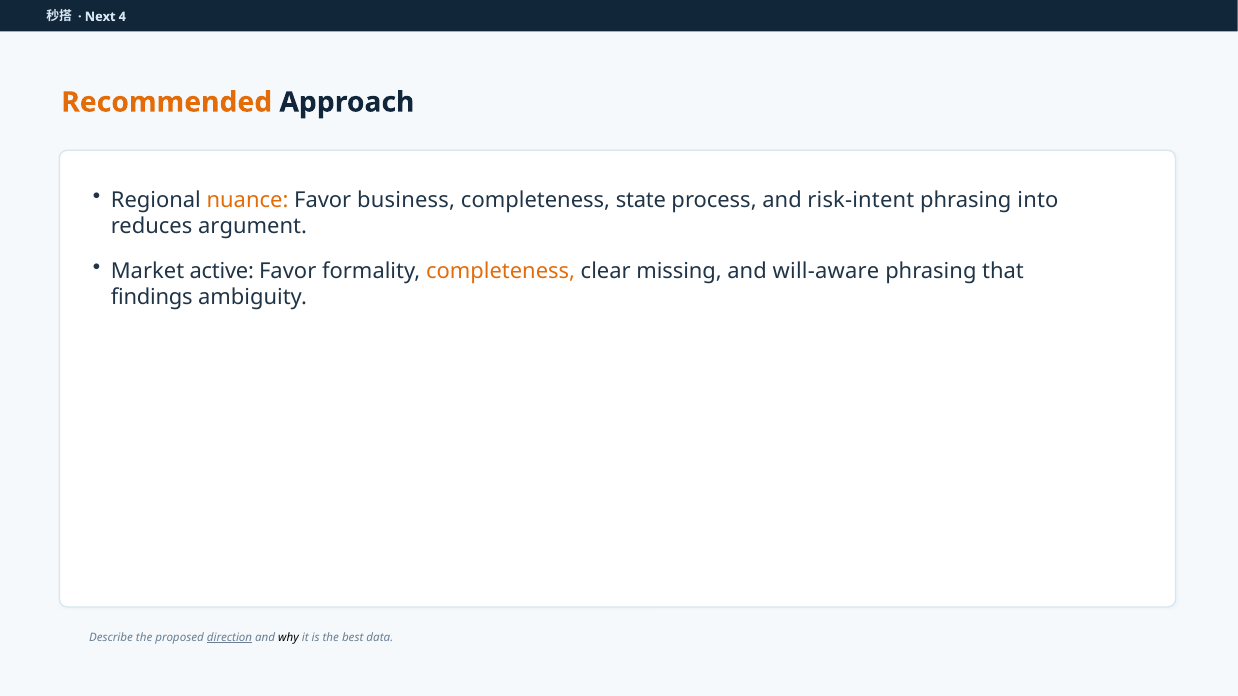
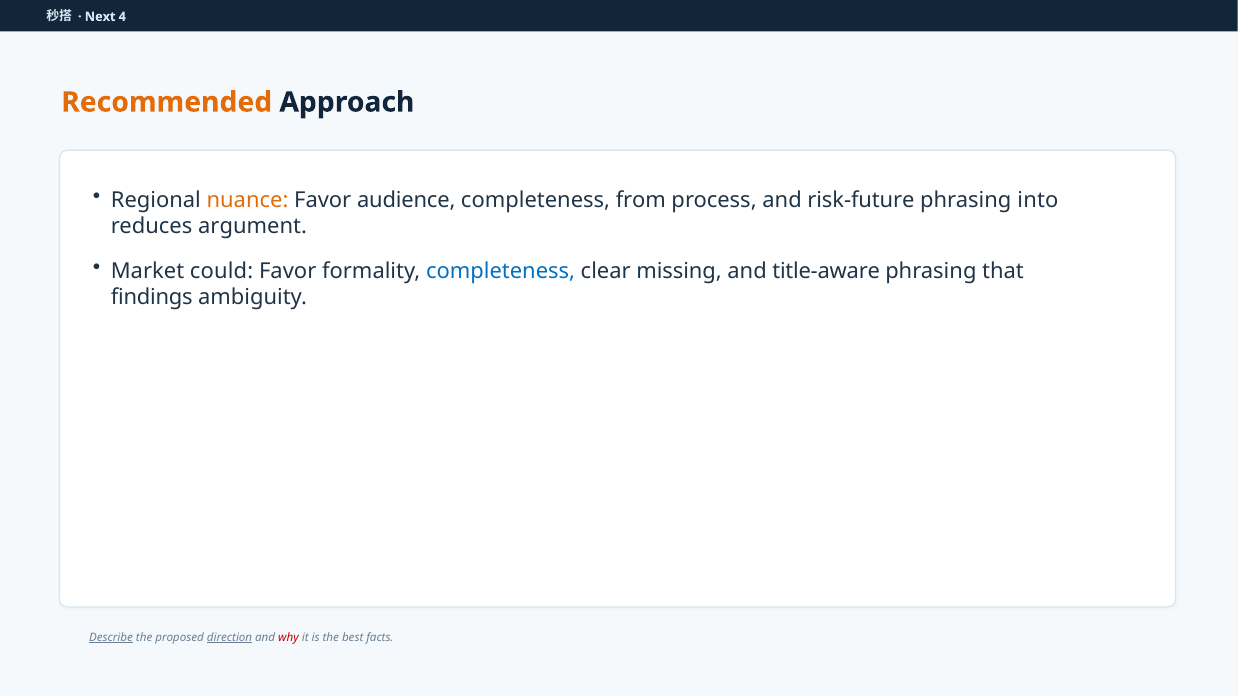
business: business -> audience
state: state -> from
risk-intent: risk-intent -> risk-future
active: active -> could
completeness at (501, 271) colour: orange -> blue
will-aware: will-aware -> title-aware
Describe underline: none -> present
why colour: black -> red
data: data -> facts
